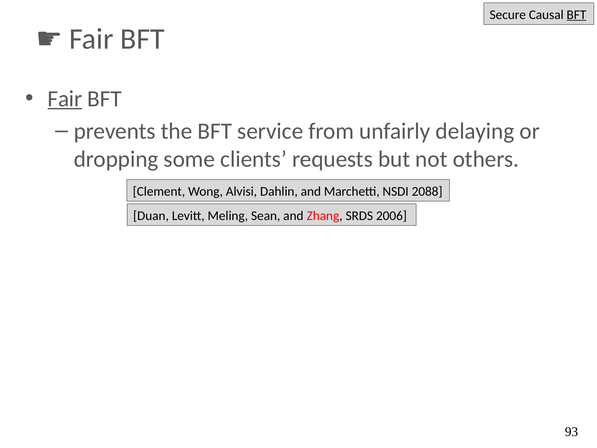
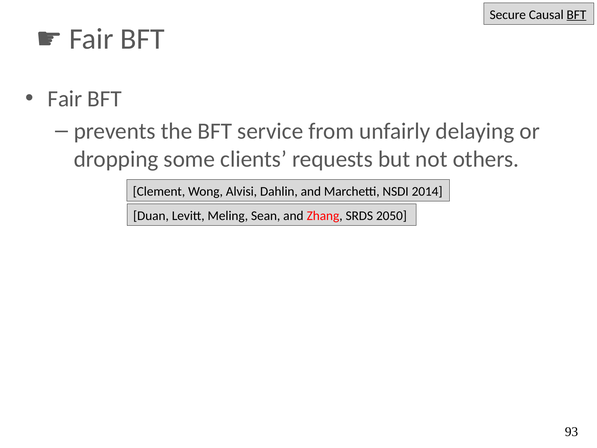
Fair underline: present -> none
2088: 2088 -> 2014
2006: 2006 -> 2050
